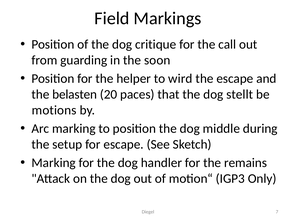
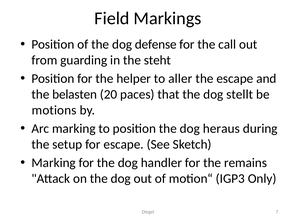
critique: critique -> defense
soon: soon -> steht
wird: wird -> aller
middle: middle -> heraus
